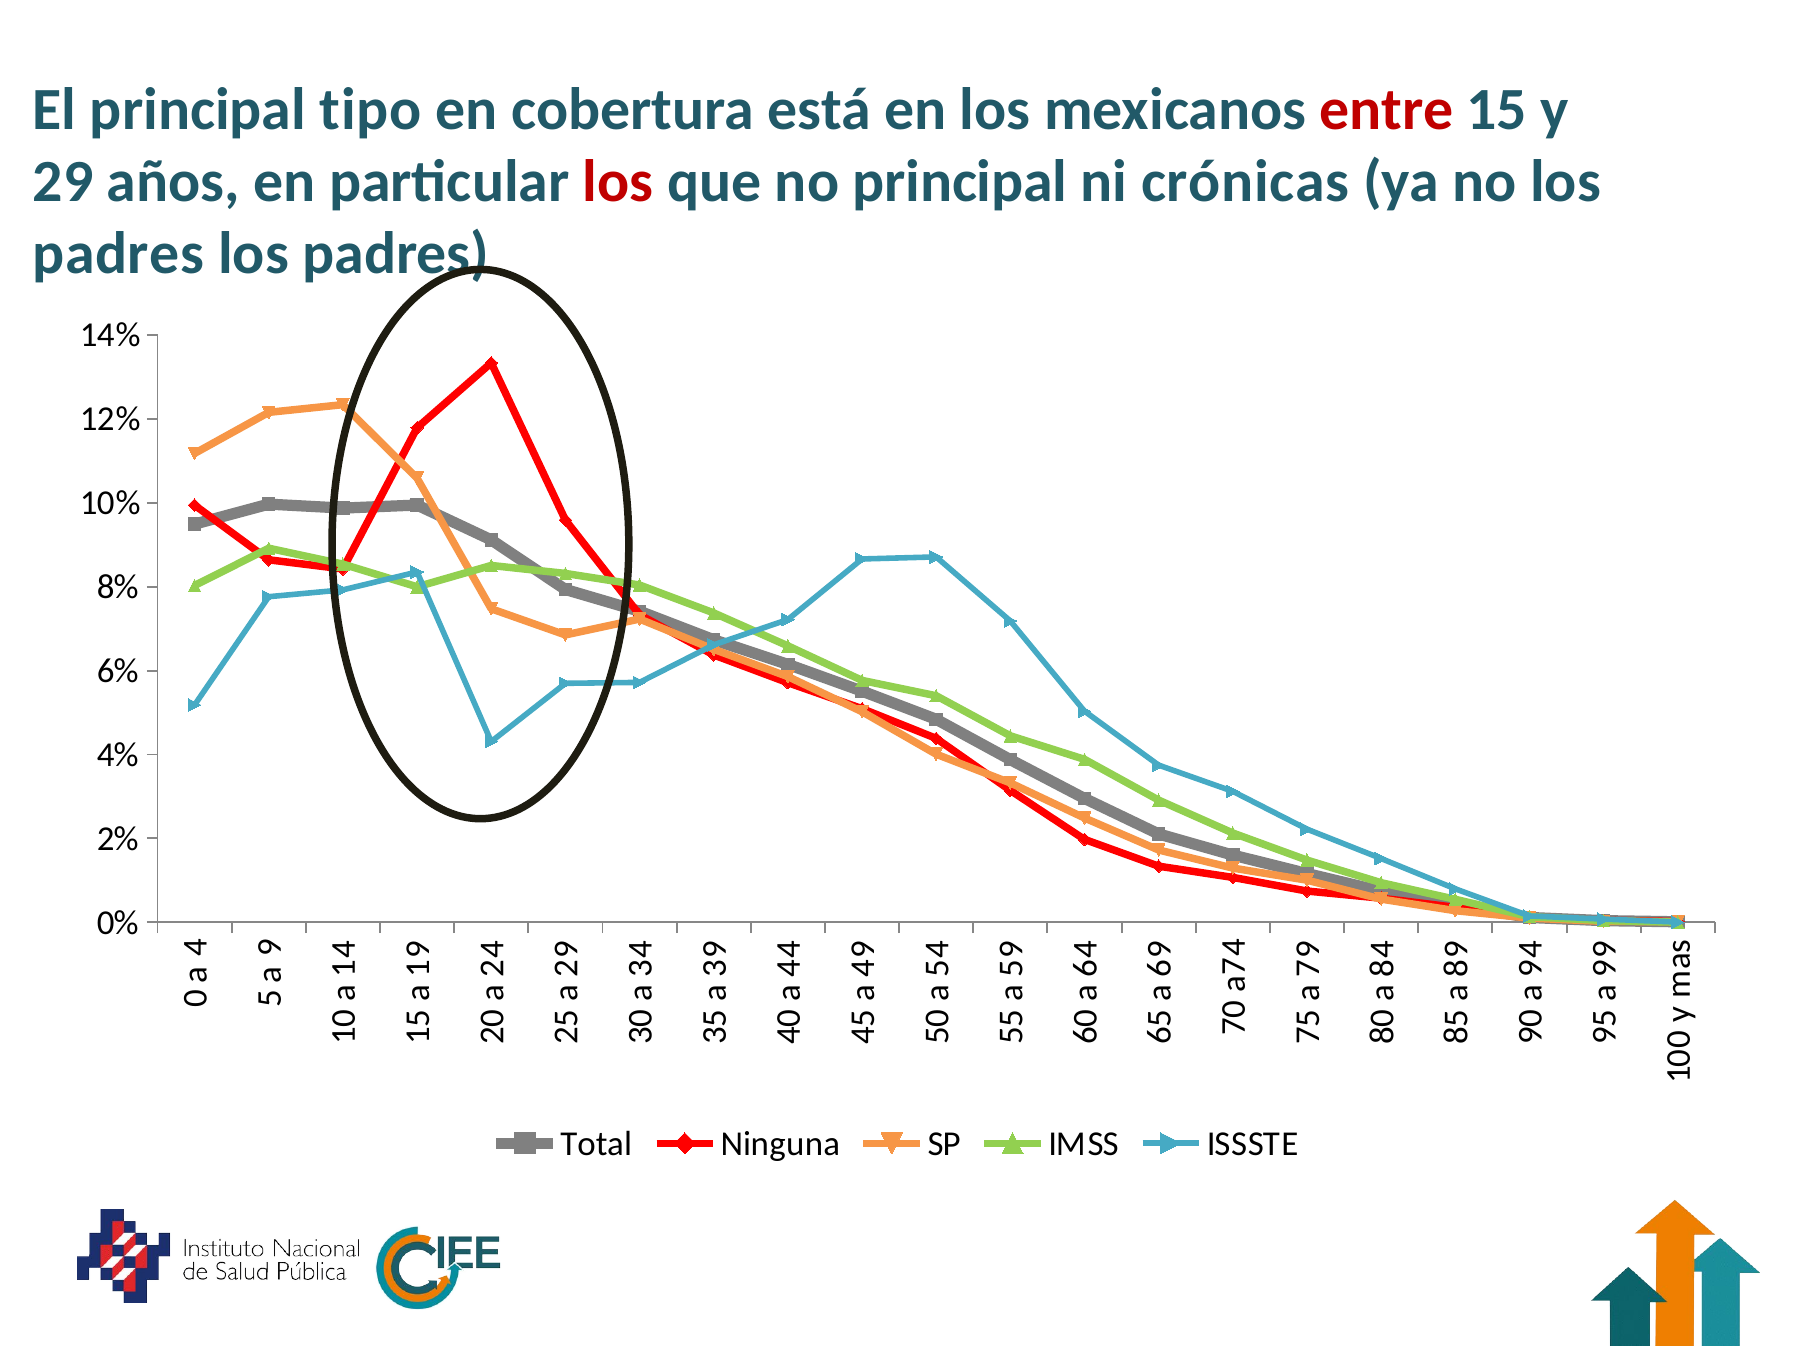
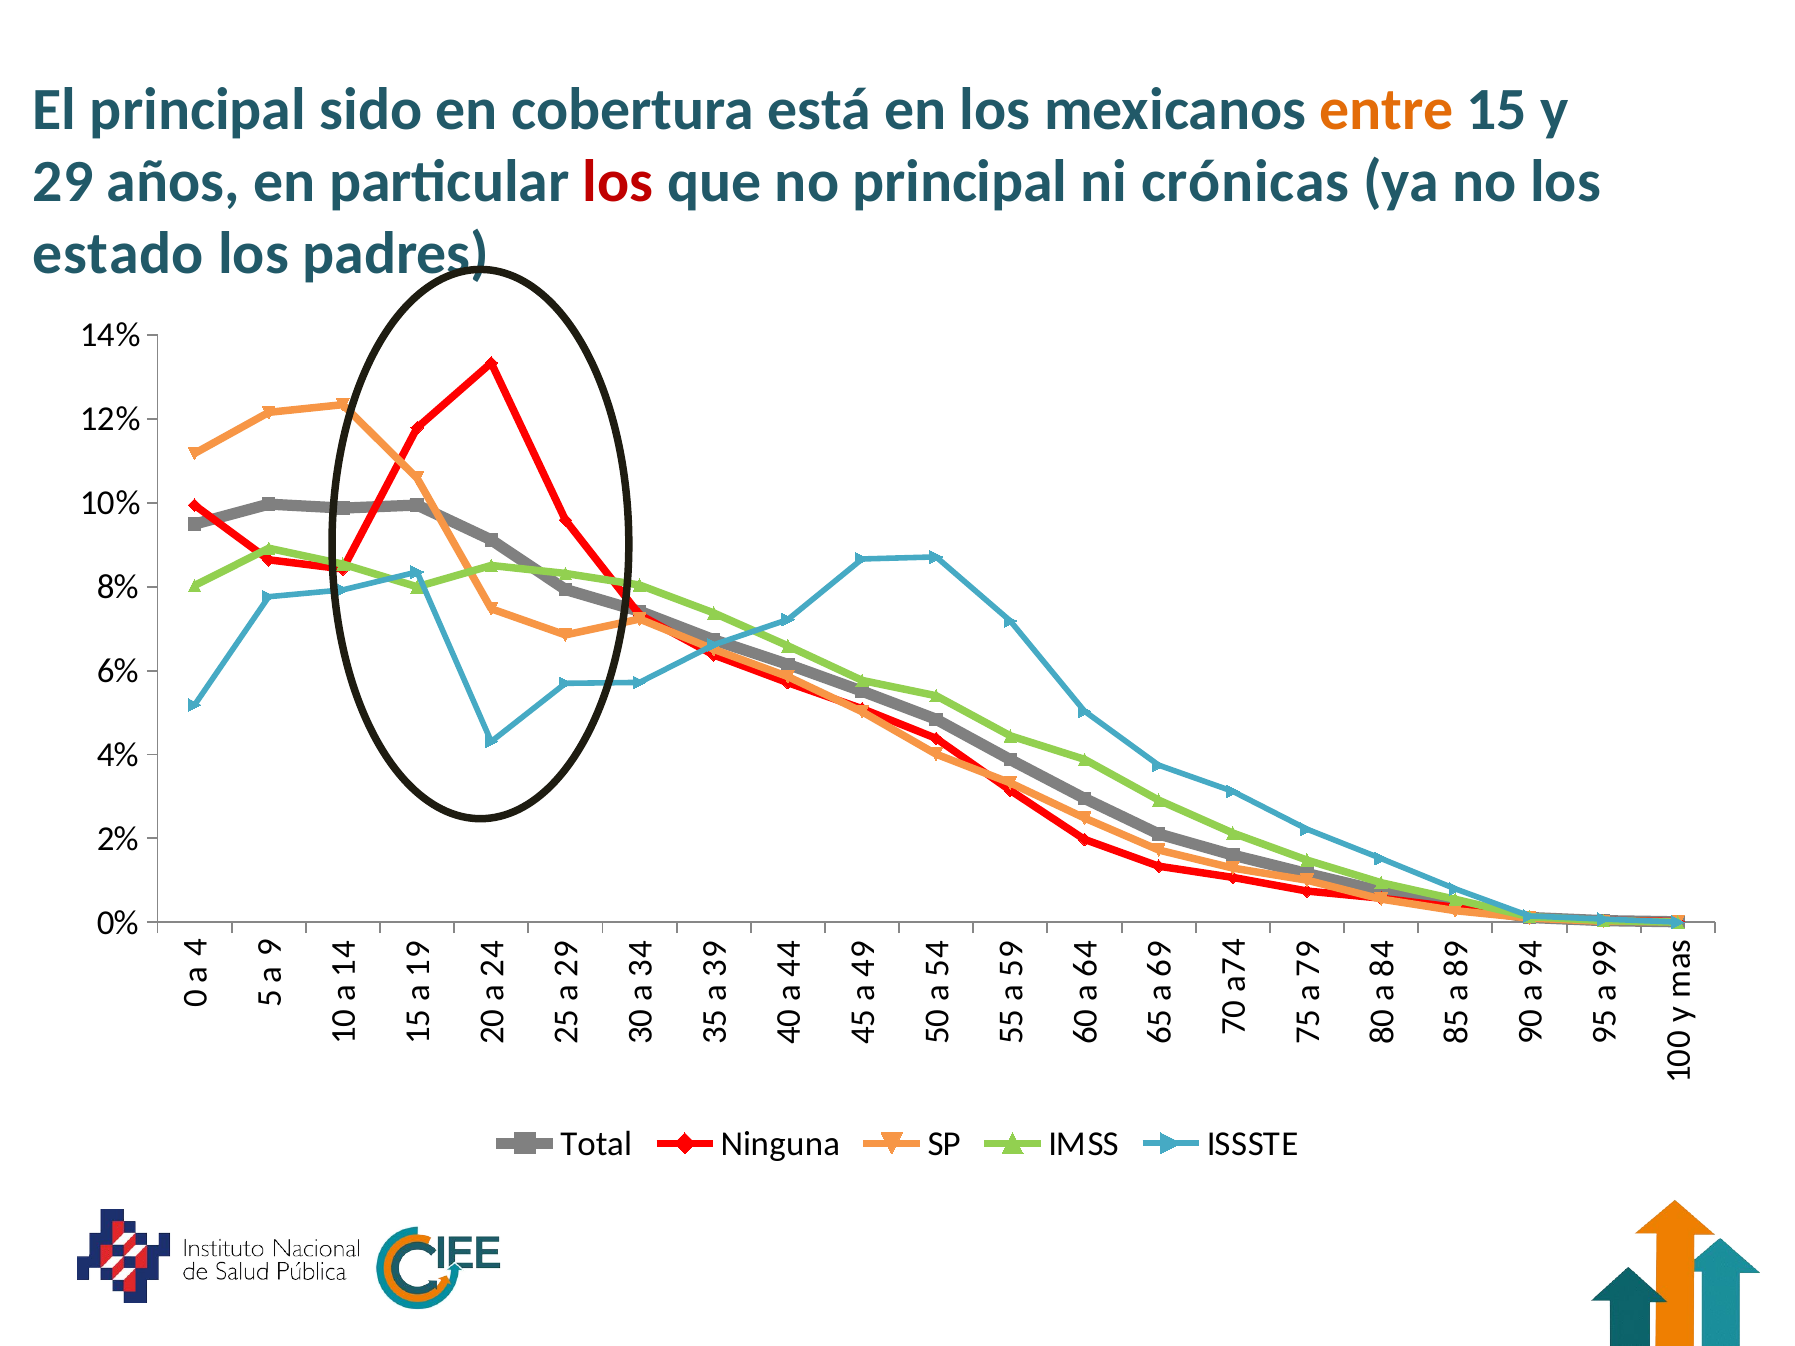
tipo: tipo -> sido
entre colour: red -> orange
padres at (118, 253): padres -> estado
